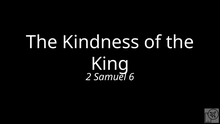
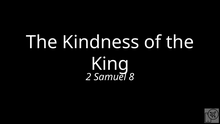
6: 6 -> 8
